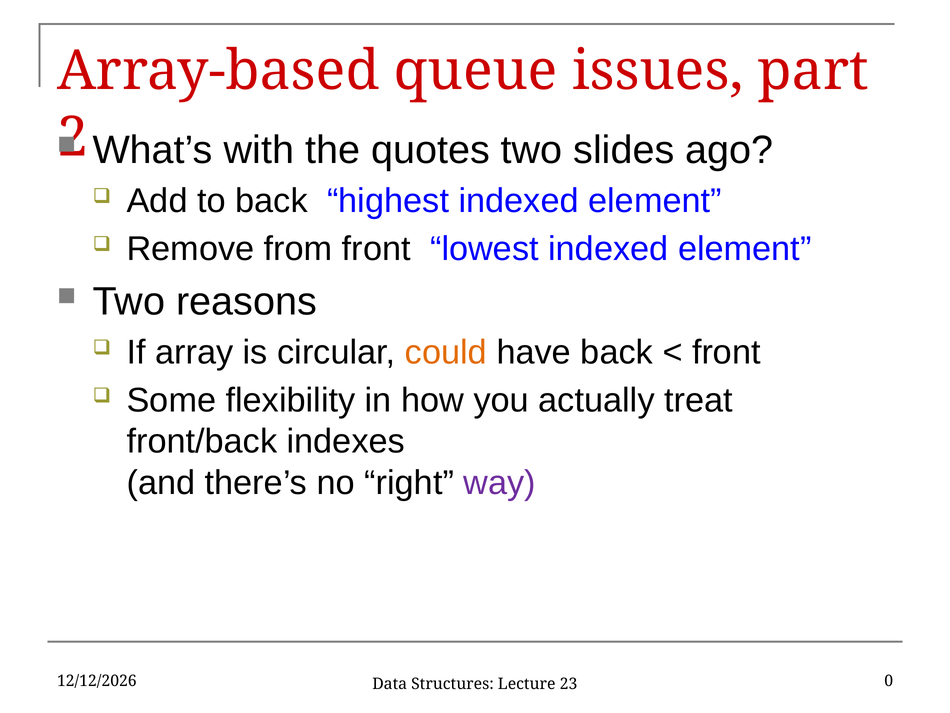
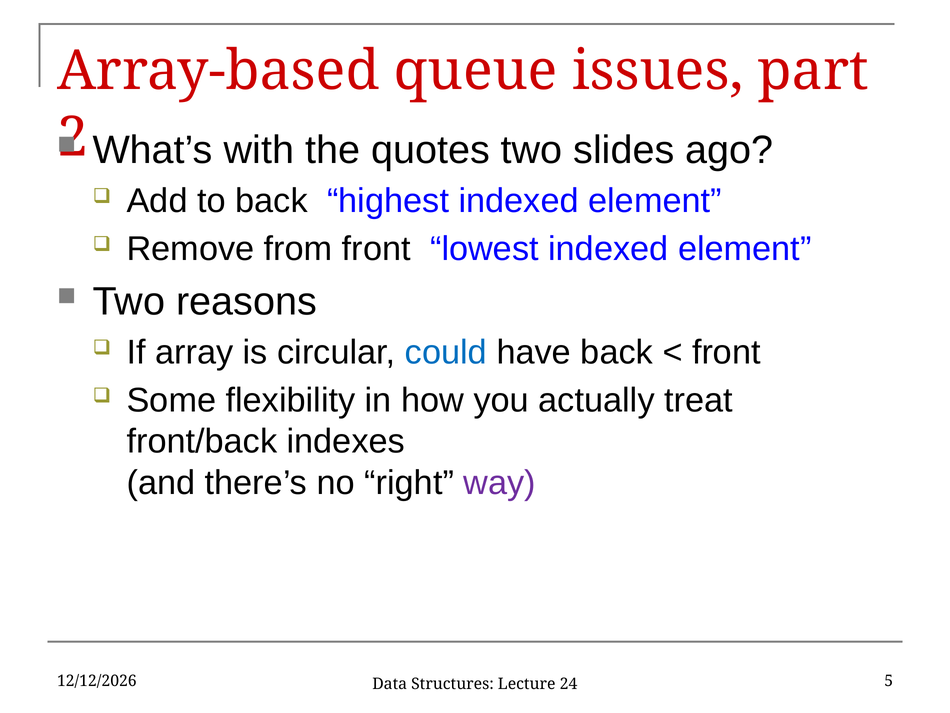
could colour: orange -> blue
0: 0 -> 5
23: 23 -> 24
